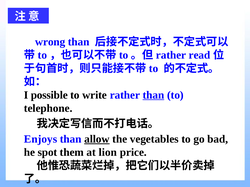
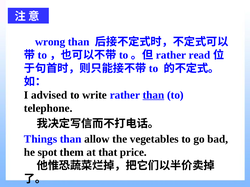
possible: possible -> advised
Enjoys: Enjoys -> Things
allow underline: present -> none
lion: lion -> that
